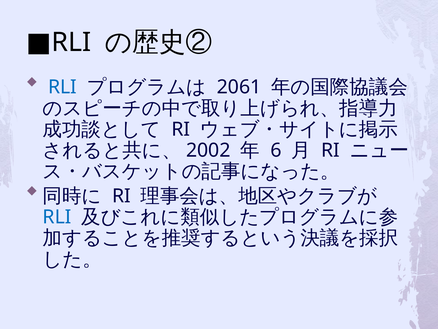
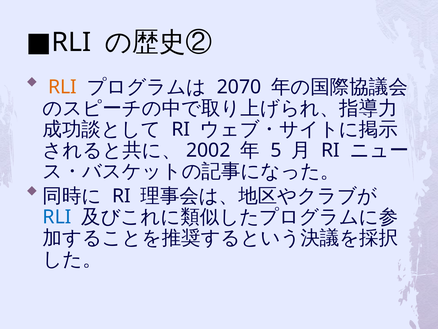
RLI at (62, 87) colour: blue -> orange
2061: 2061 -> 2070
6: 6 -> 5
